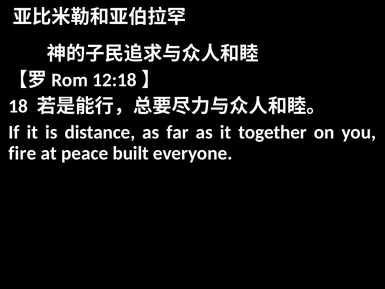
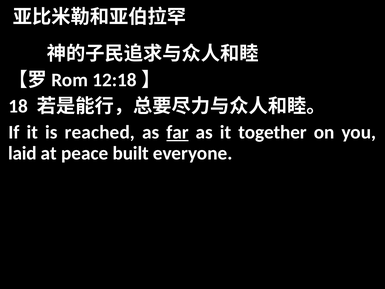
distance: distance -> reached
far underline: none -> present
fire: fire -> laid
